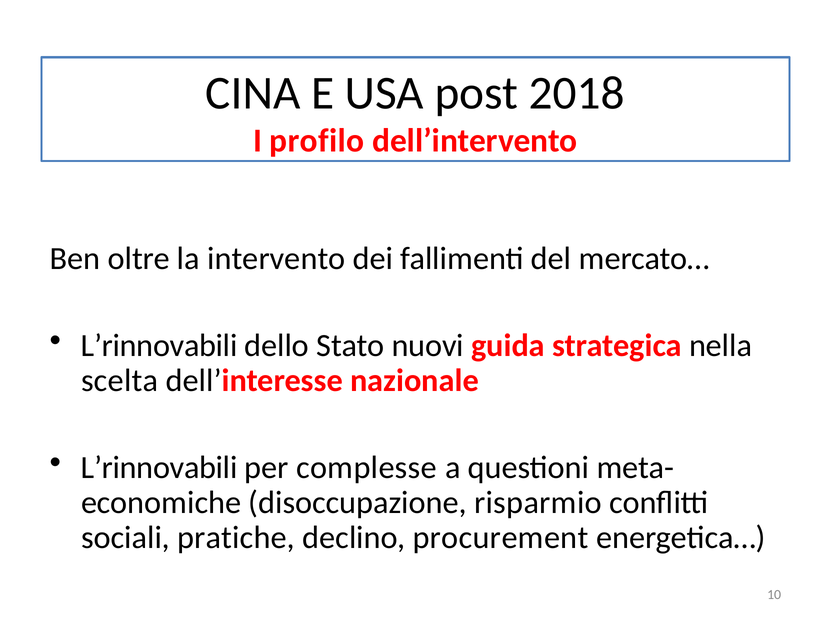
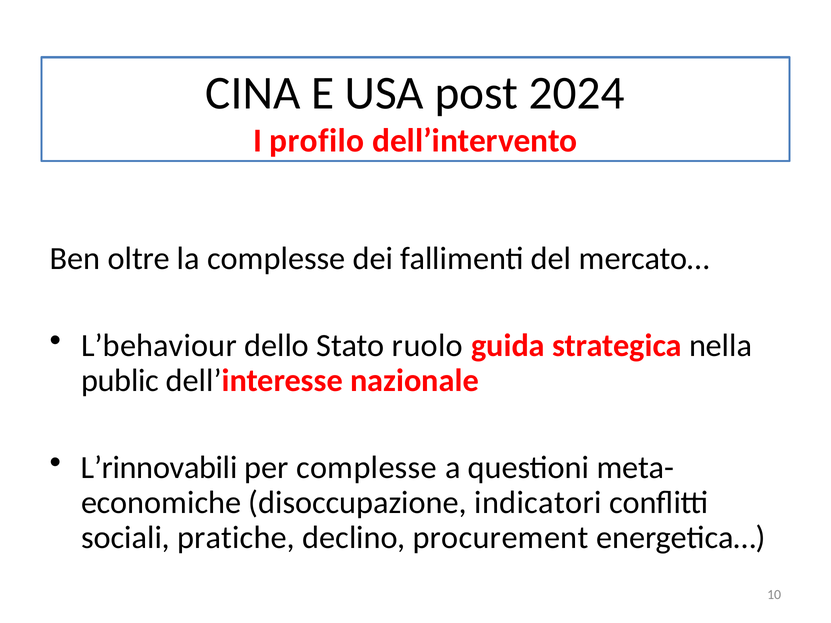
2018: 2018 -> 2024
la intervento: intervento -> complesse
L’rinnovabili at (159, 346): L’rinnovabili -> L’behaviour
nuovi: nuovi -> ruolo
scelta: scelta -> public
risparmio: risparmio -> indicatori
